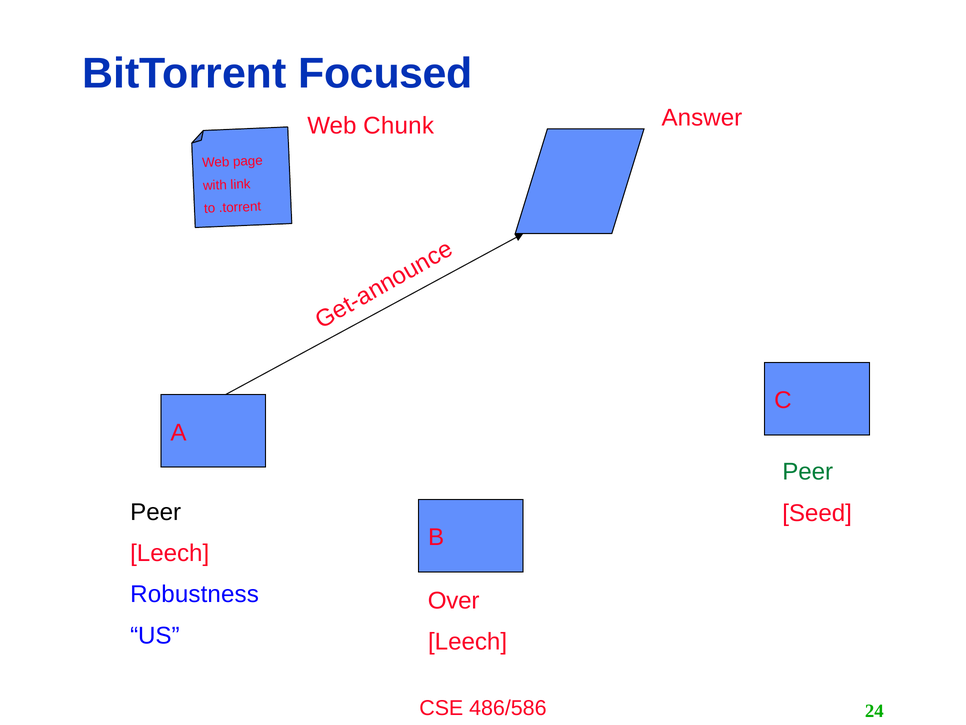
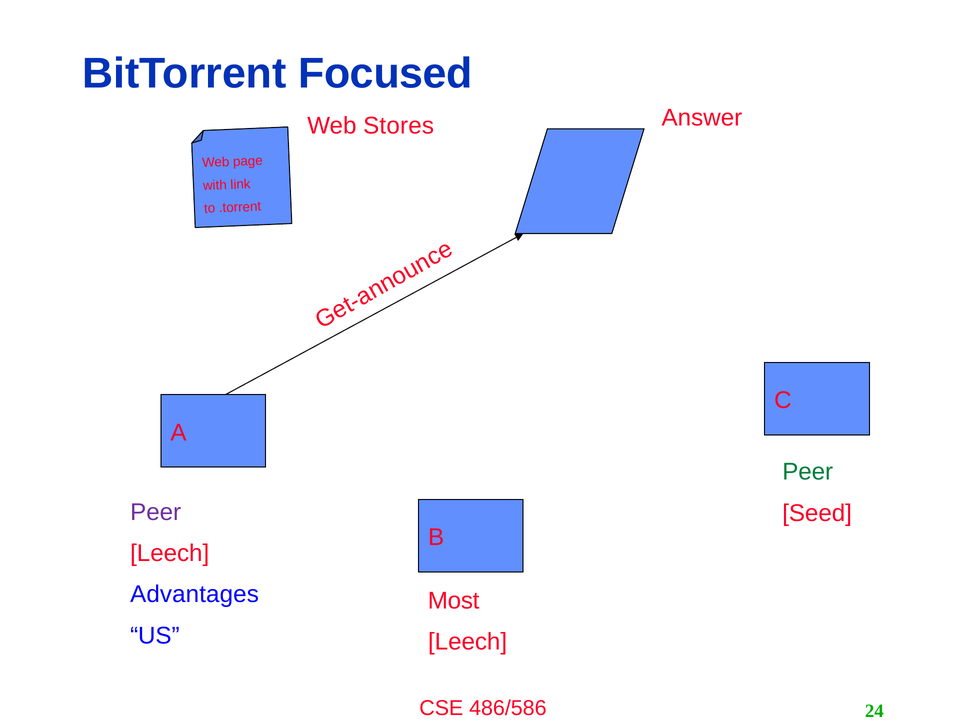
Chunk: Chunk -> Stores
Peer at (156, 512) colour: black -> purple
Robustness: Robustness -> Advantages
Over: Over -> Most
